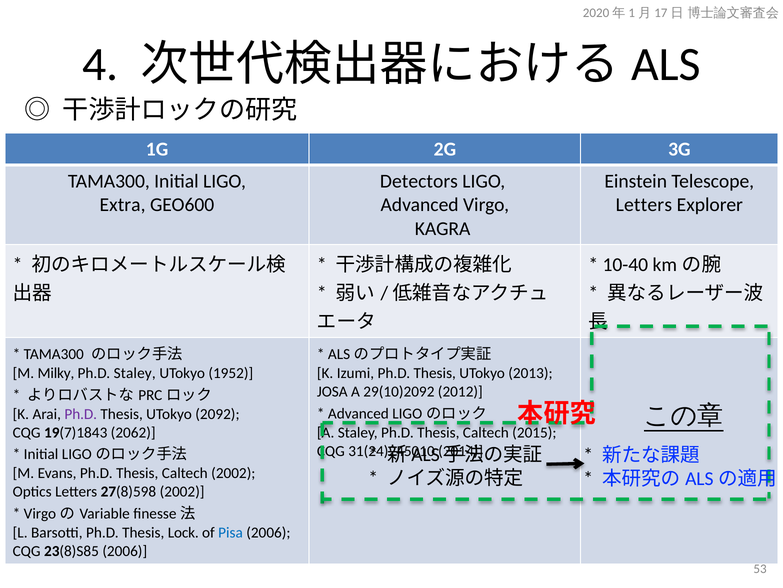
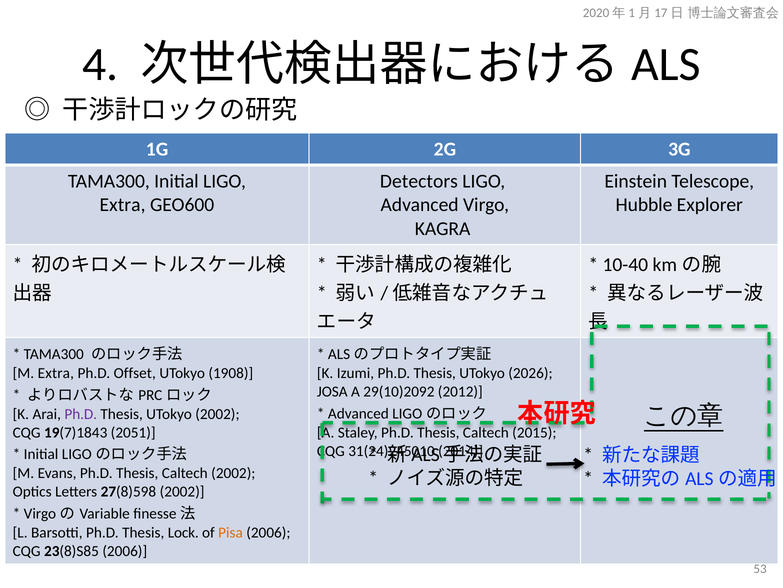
Letters at (644, 205): Letters -> Hubble
M Milky: Milky -> Extra
Ph.D Staley: Staley -> Offset
1952: 1952 -> 1908
2013: 2013 -> 2026
UTokyo 2092: 2092 -> 2002
2062: 2062 -> 2051
Pisa colour: blue -> orange
